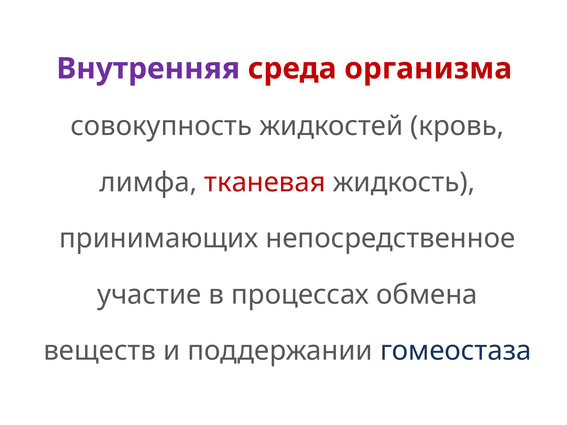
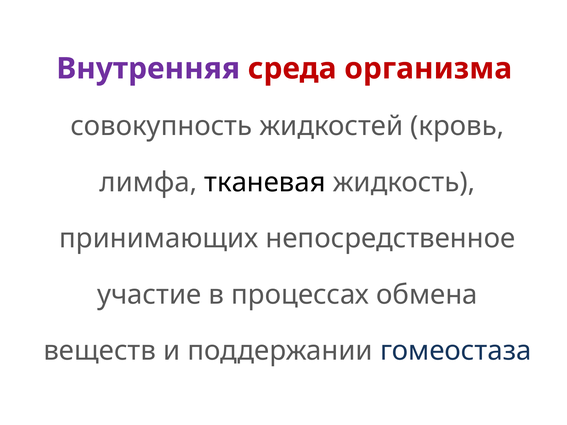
тканевая colour: red -> black
